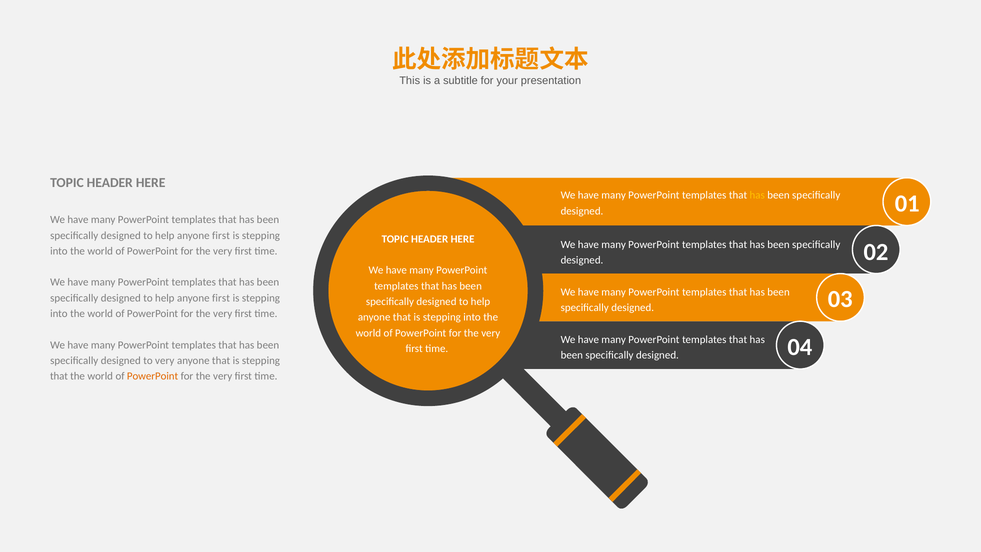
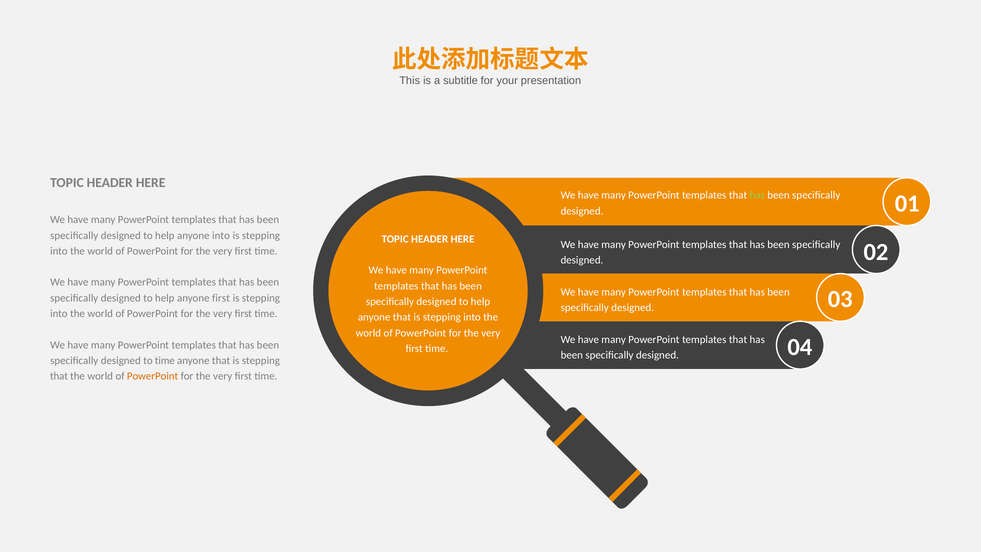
has at (757, 195) colour: yellow -> light green
first at (221, 235): first -> into
to very: very -> time
